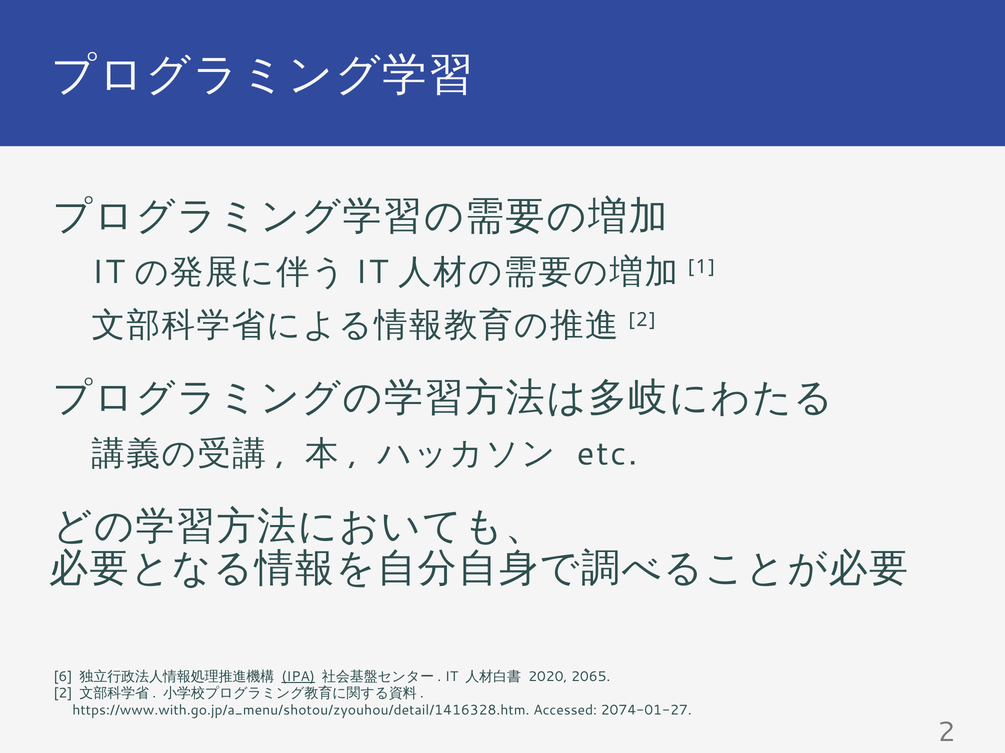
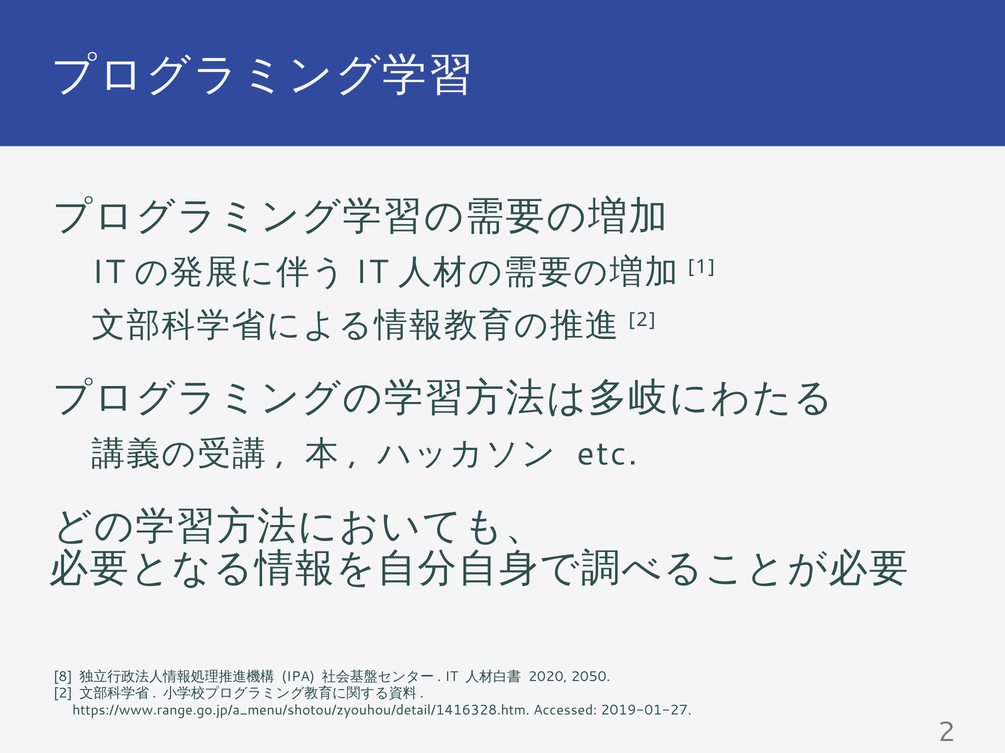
6: 6 -> 8
IPA underline: present -> none
2065: 2065 -> 2050
https://www.with.go.jp/a_menu/shotou/zyouhou/detail/1416328.htm: https://www.with.go.jp/a_menu/shotou/zyouhou/detail/1416328.htm -> https://www.range.go.jp/a_menu/shotou/zyouhou/detail/1416328.htm
2074-01-27: 2074-01-27 -> 2019-01-27
